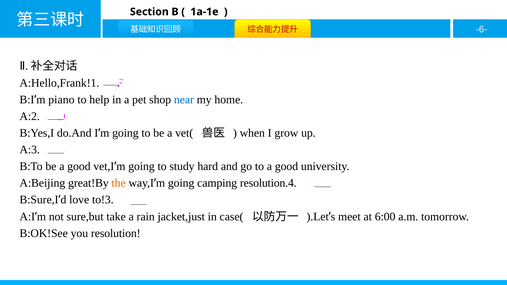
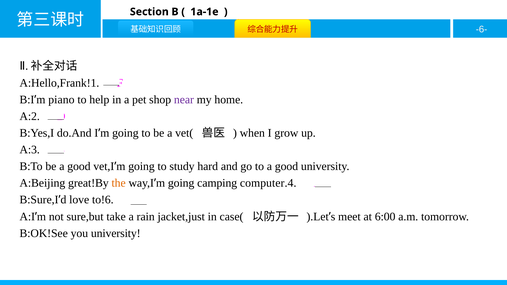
near colour: blue -> purple
resolution.4: resolution.4 -> computer.4
to!3: to!3 -> to!6
you resolution: resolution -> university
